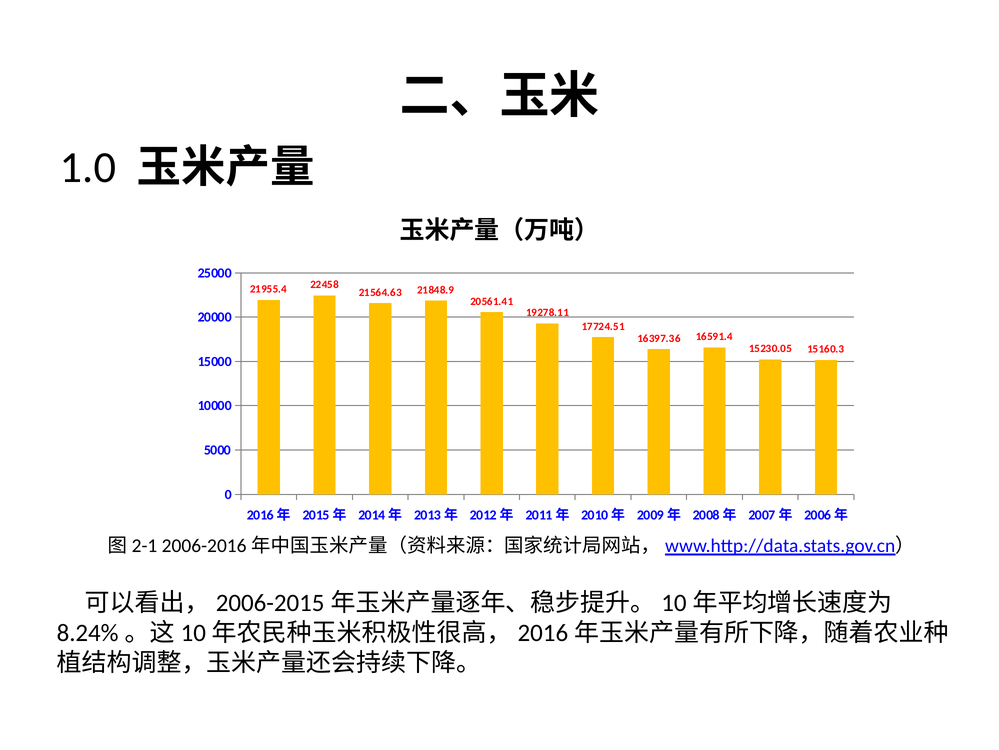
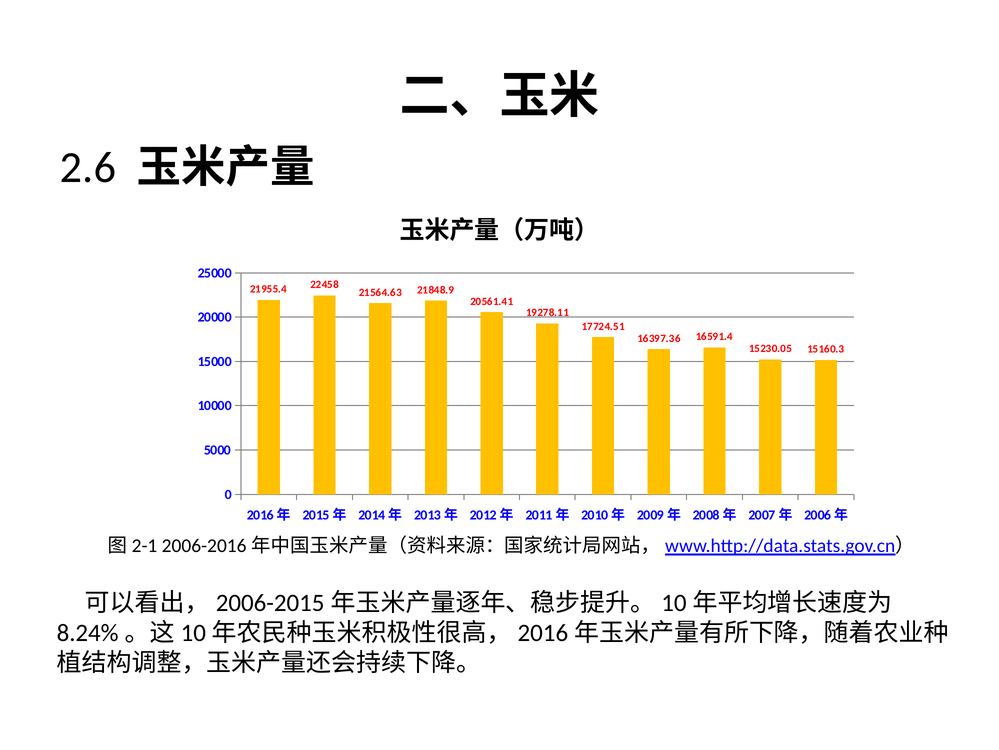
1.0: 1.0 -> 2.6
